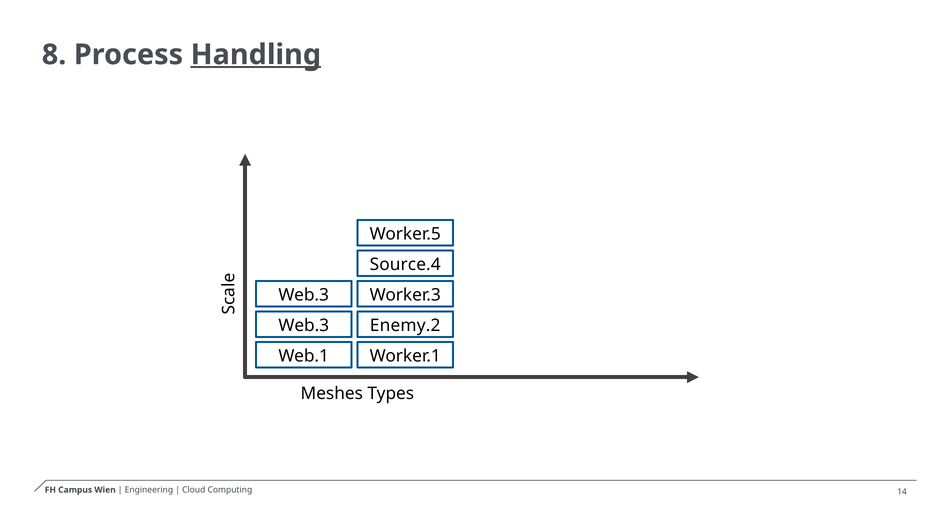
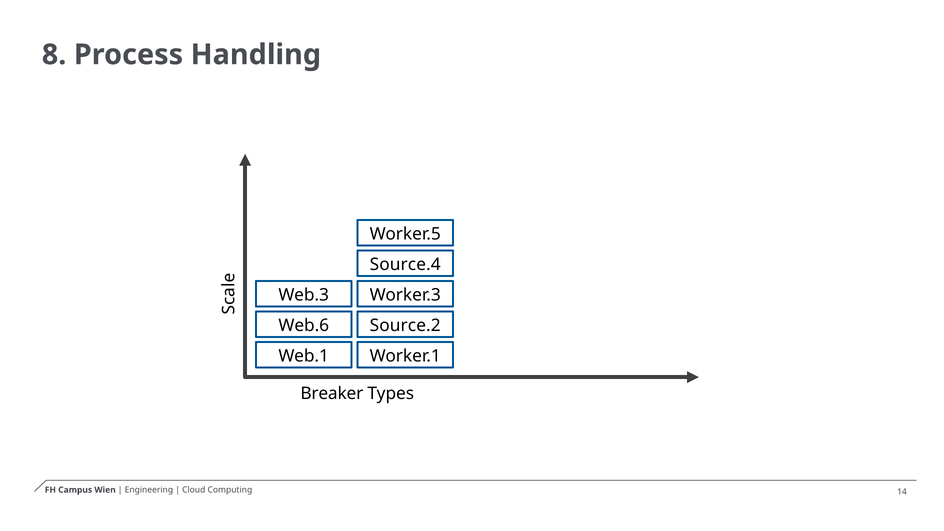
Handling underline: present -> none
Web.3 at (304, 325): Web.3 -> Web.6
Enemy.2: Enemy.2 -> Source.2
Meshes: Meshes -> Breaker
